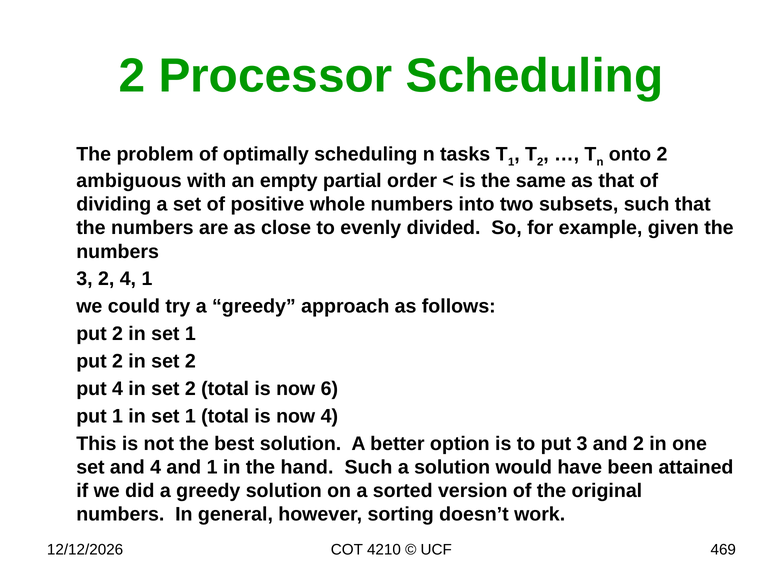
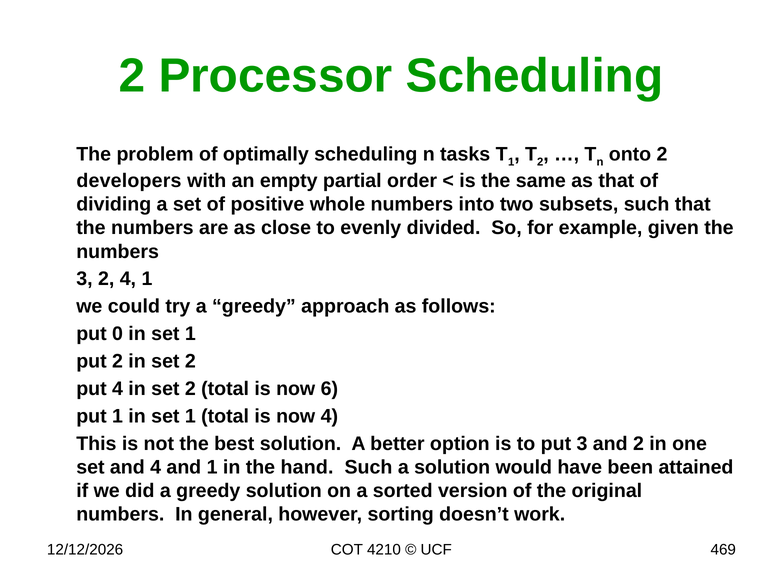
ambiguous: ambiguous -> developers
2 at (118, 333): 2 -> 0
